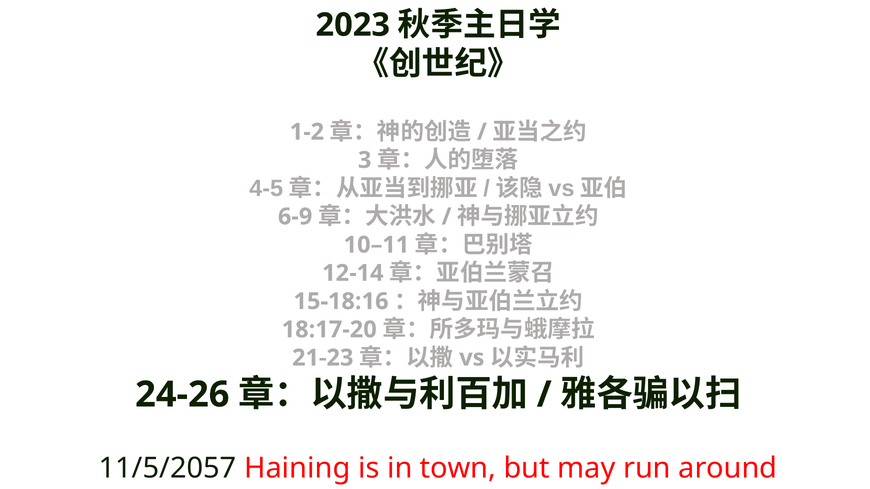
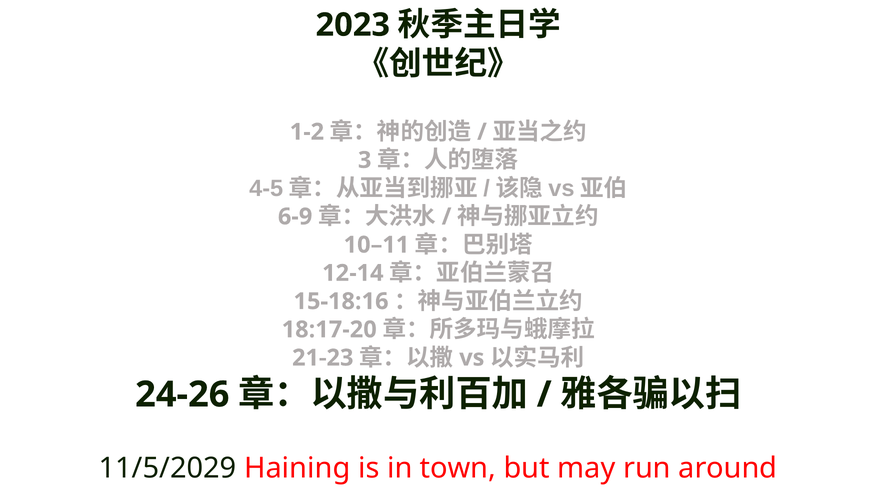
11/5/2057: 11/5/2057 -> 11/5/2029
